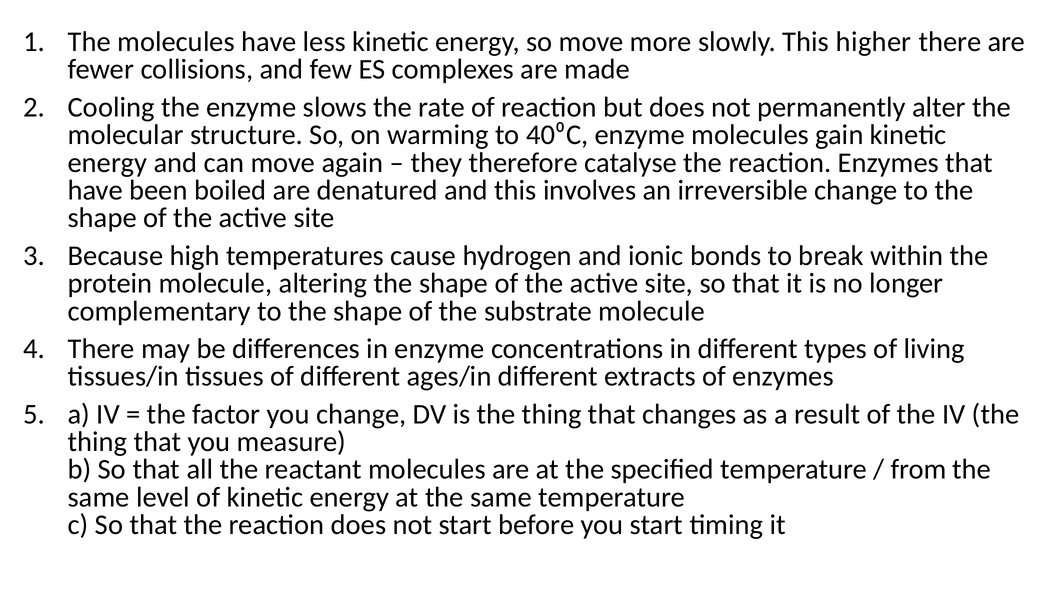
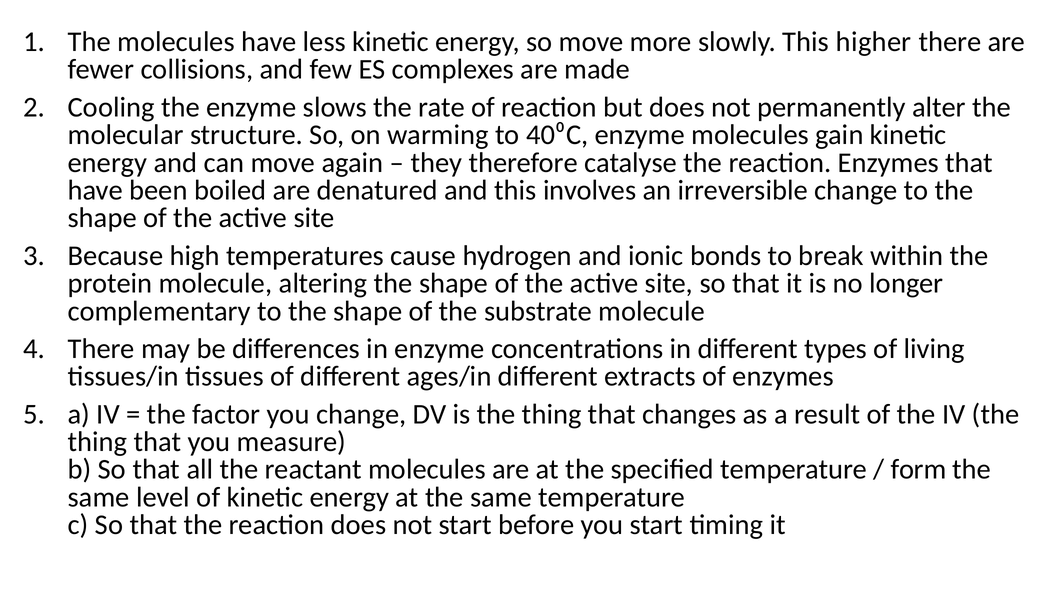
from: from -> form
